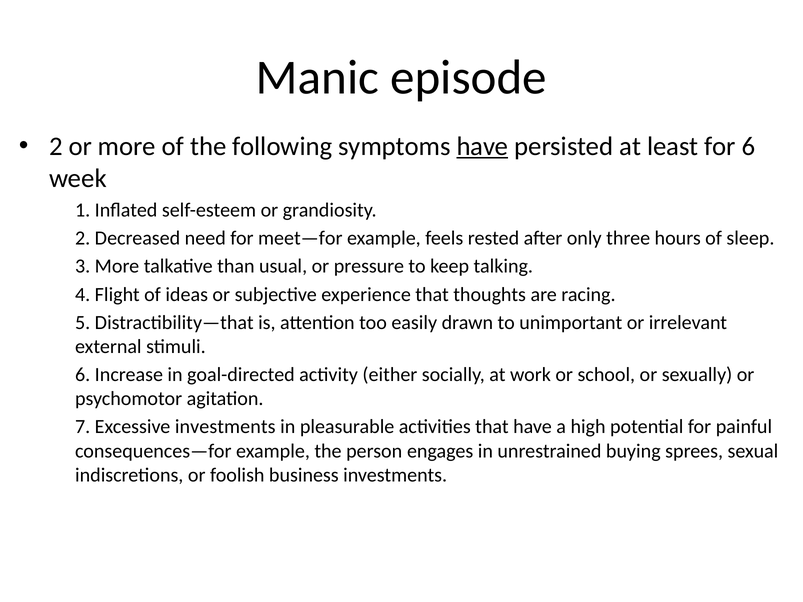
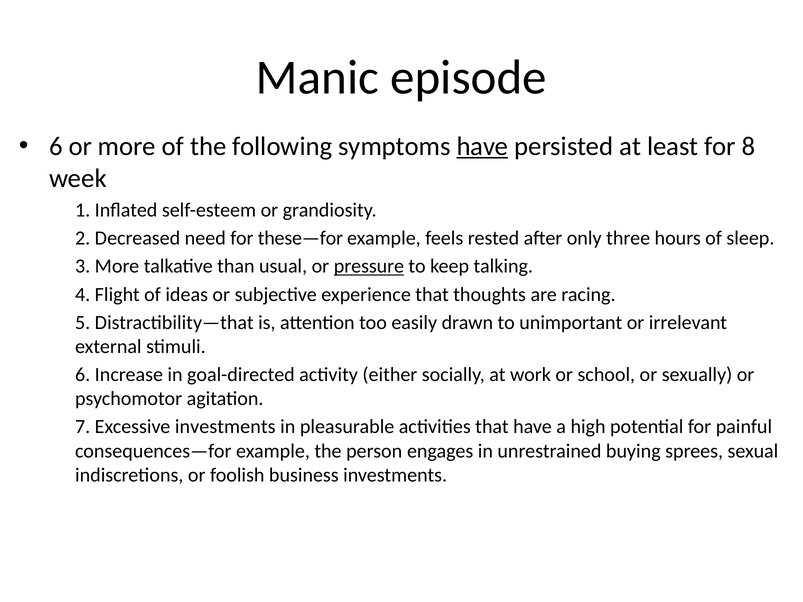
2 at (56, 146): 2 -> 6
for 6: 6 -> 8
meet—for: meet—for -> these—for
pressure underline: none -> present
